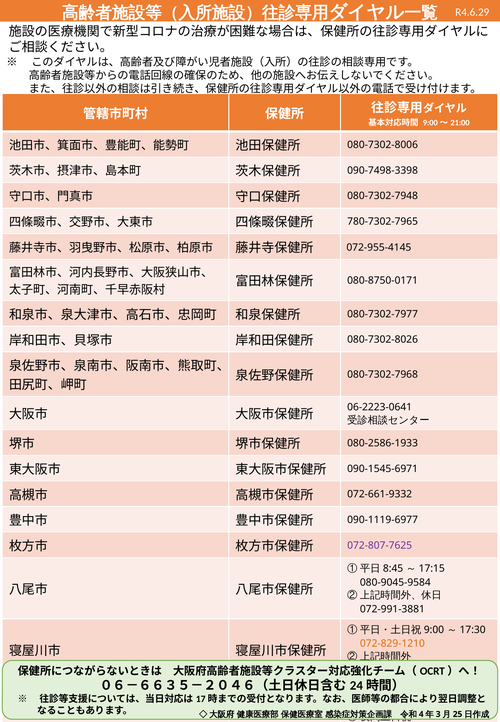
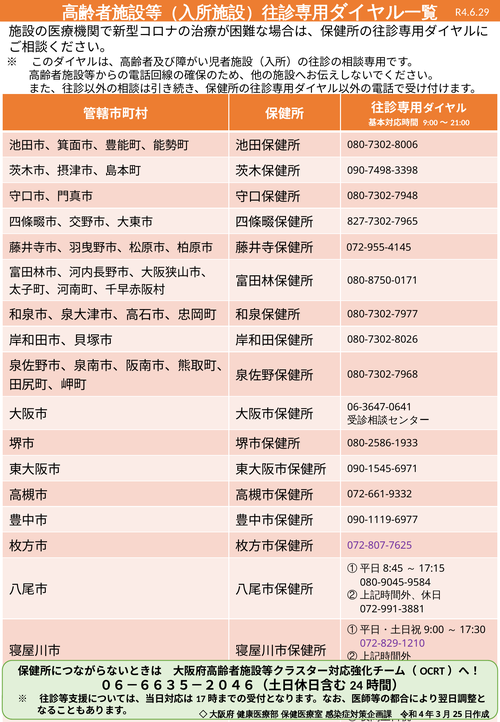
780-7302-7965: 780-7302-7965 -> 827-7302-7965
06-2223-0641: 06-2223-0641 -> 06-3647-0641
072-829-1210 colour: orange -> purple
